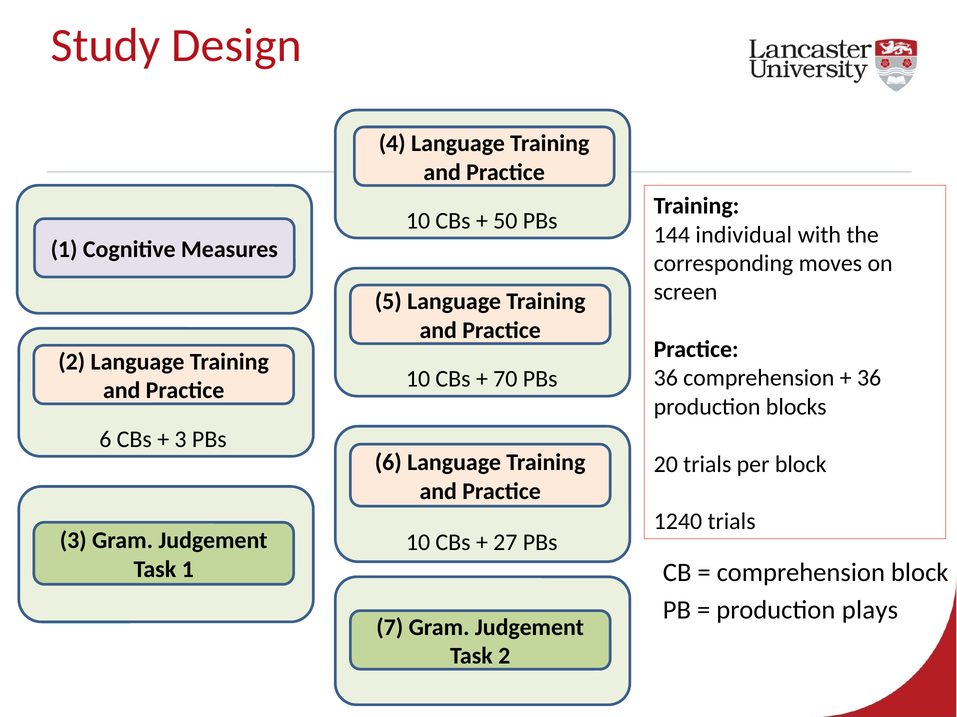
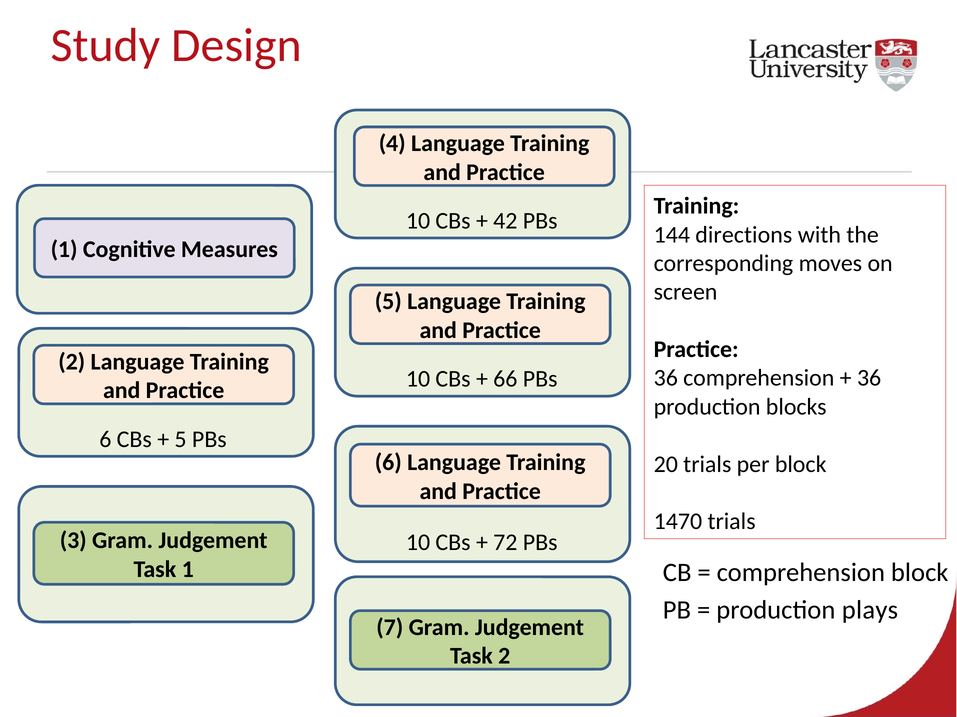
50: 50 -> 42
individual: individual -> directions
70: 70 -> 66
3 at (181, 440): 3 -> 5
1240: 1240 -> 1470
27: 27 -> 72
